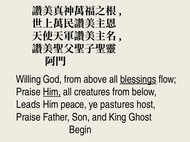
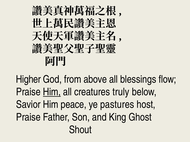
Willing: Willing -> Higher
blessings underline: present -> none
creatures from: from -> truly
Leads: Leads -> Savior
Begin: Begin -> Shout
